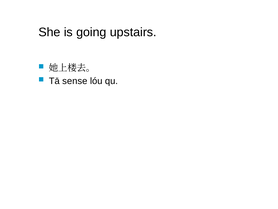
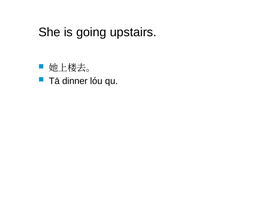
sense: sense -> dinner
